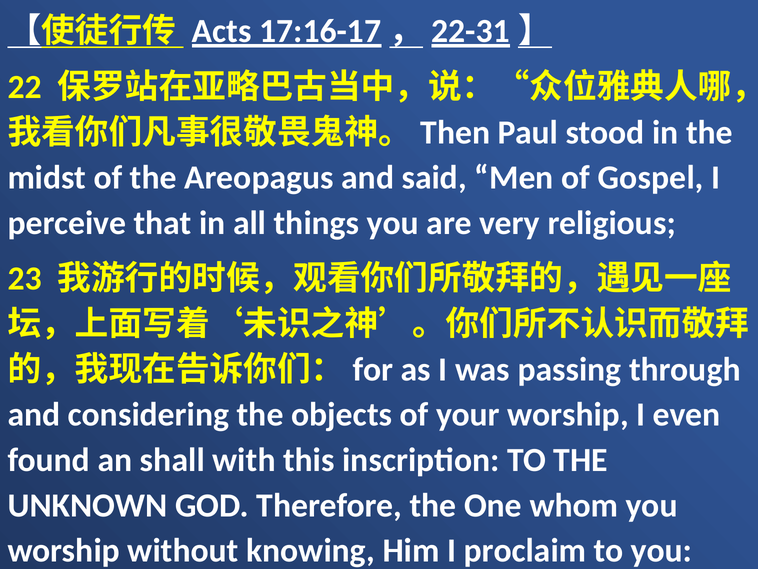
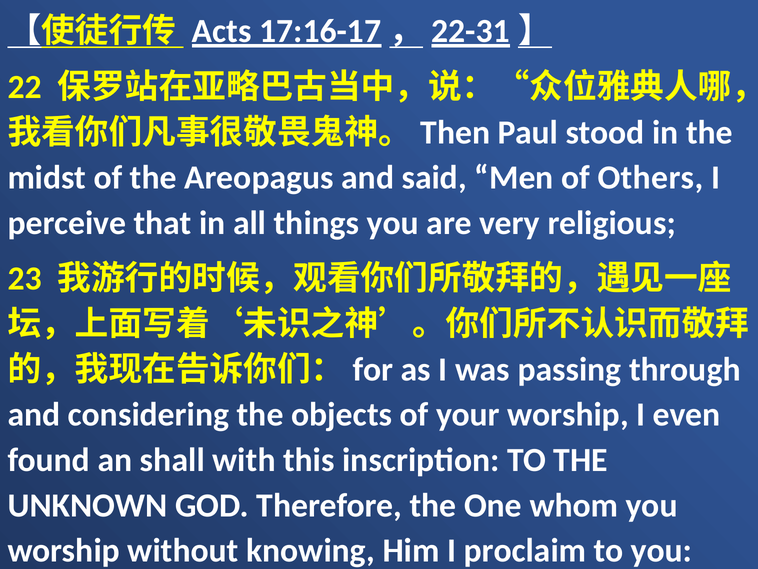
Gospel: Gospel -> Others
